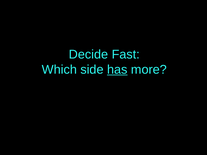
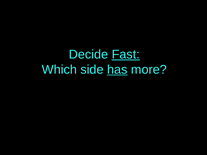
Fast underline: none -> present
